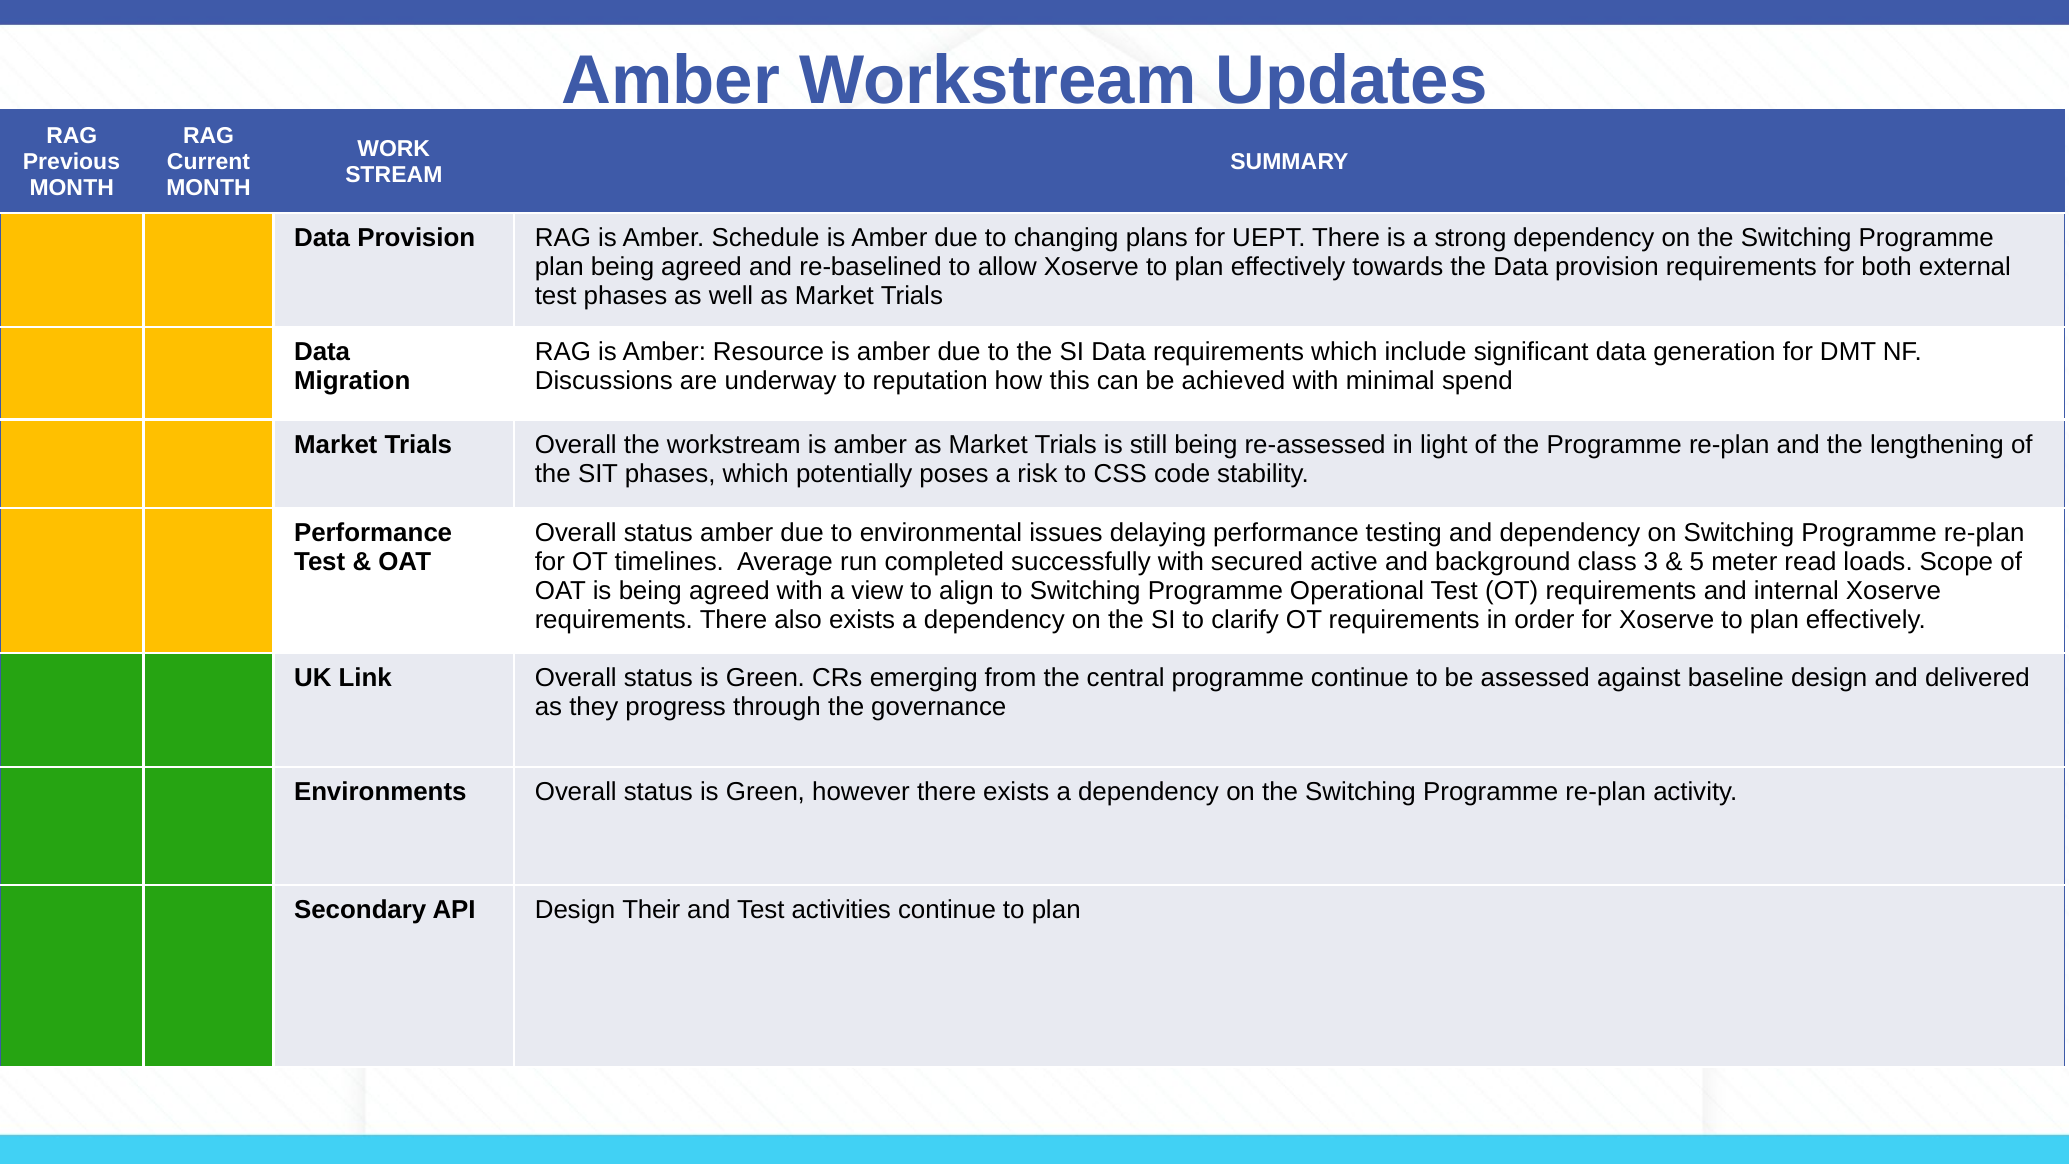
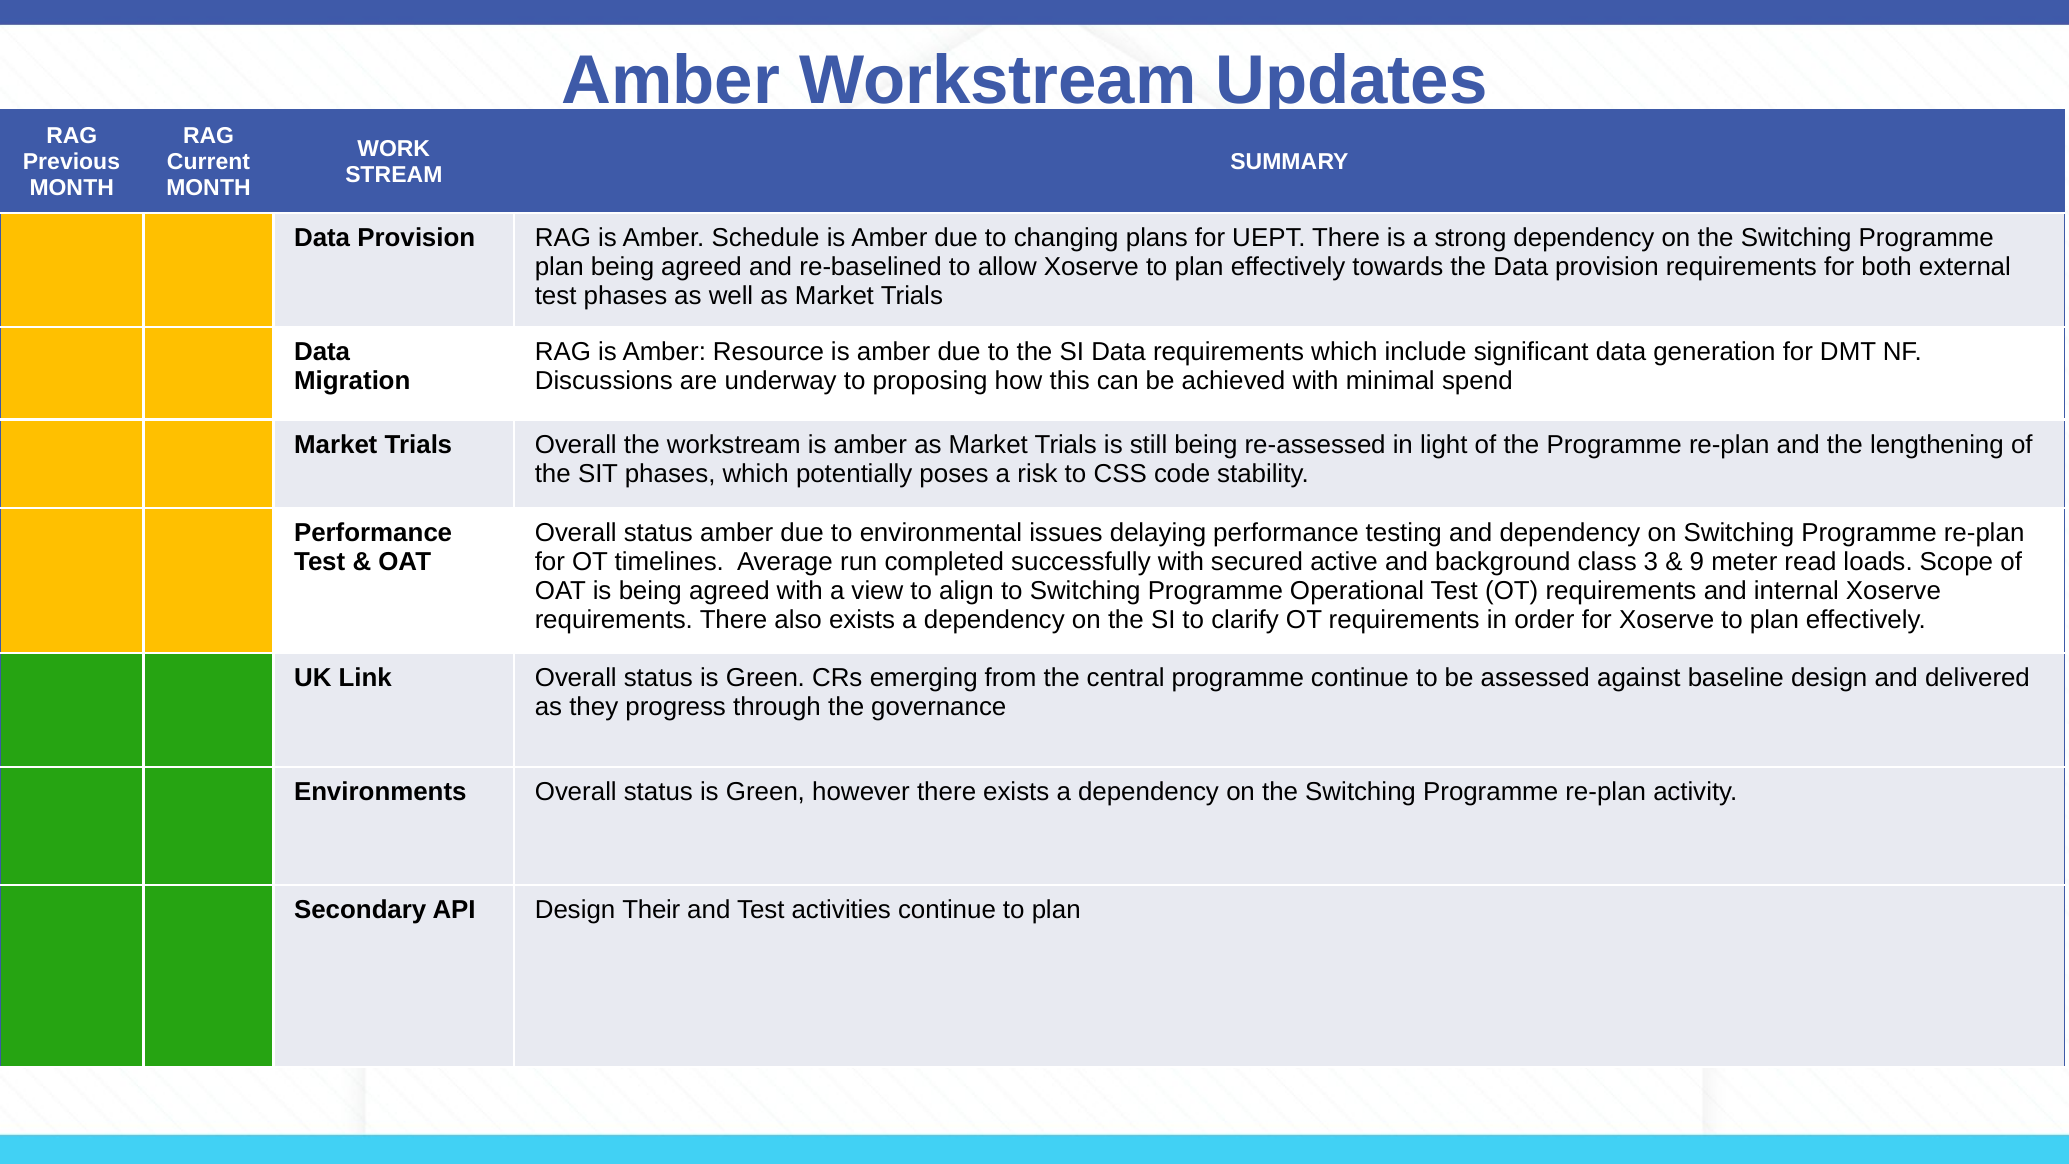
reputation: reputation -> proposing
5: 5 -> 9
